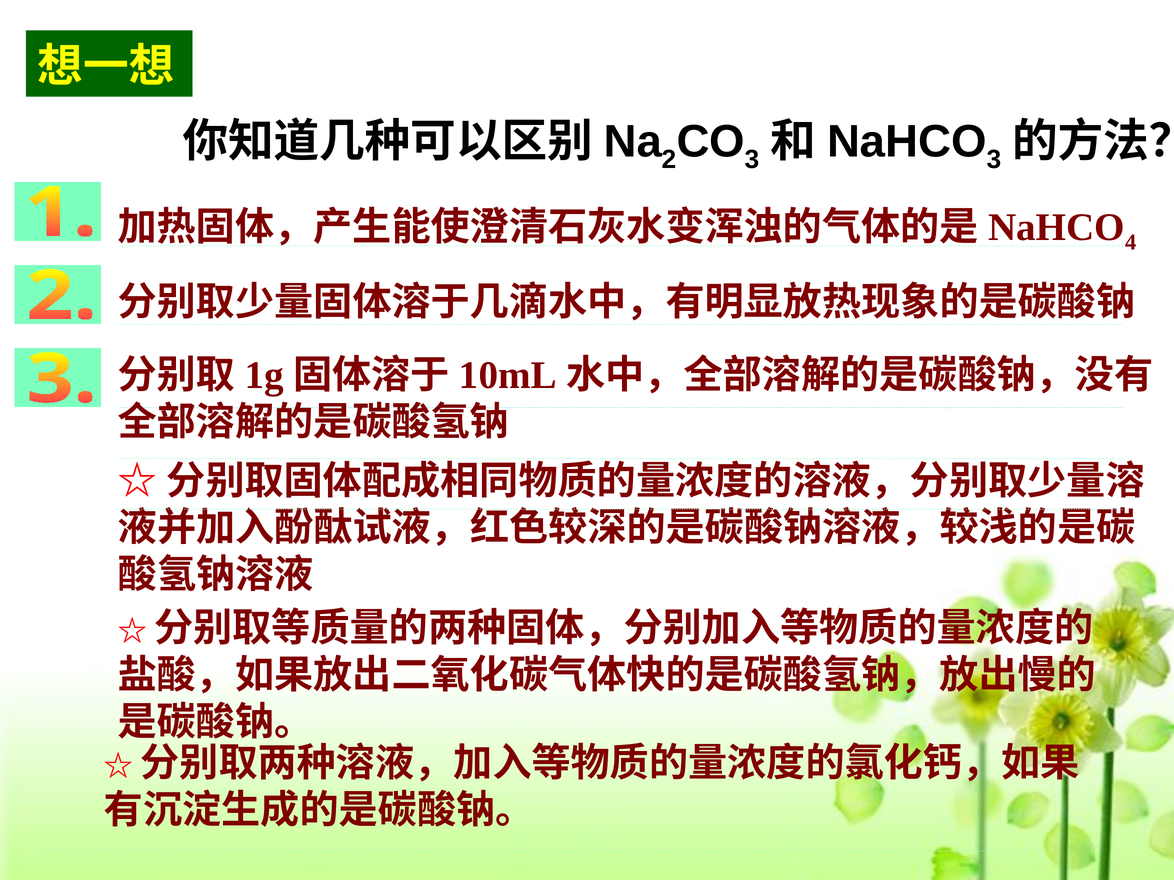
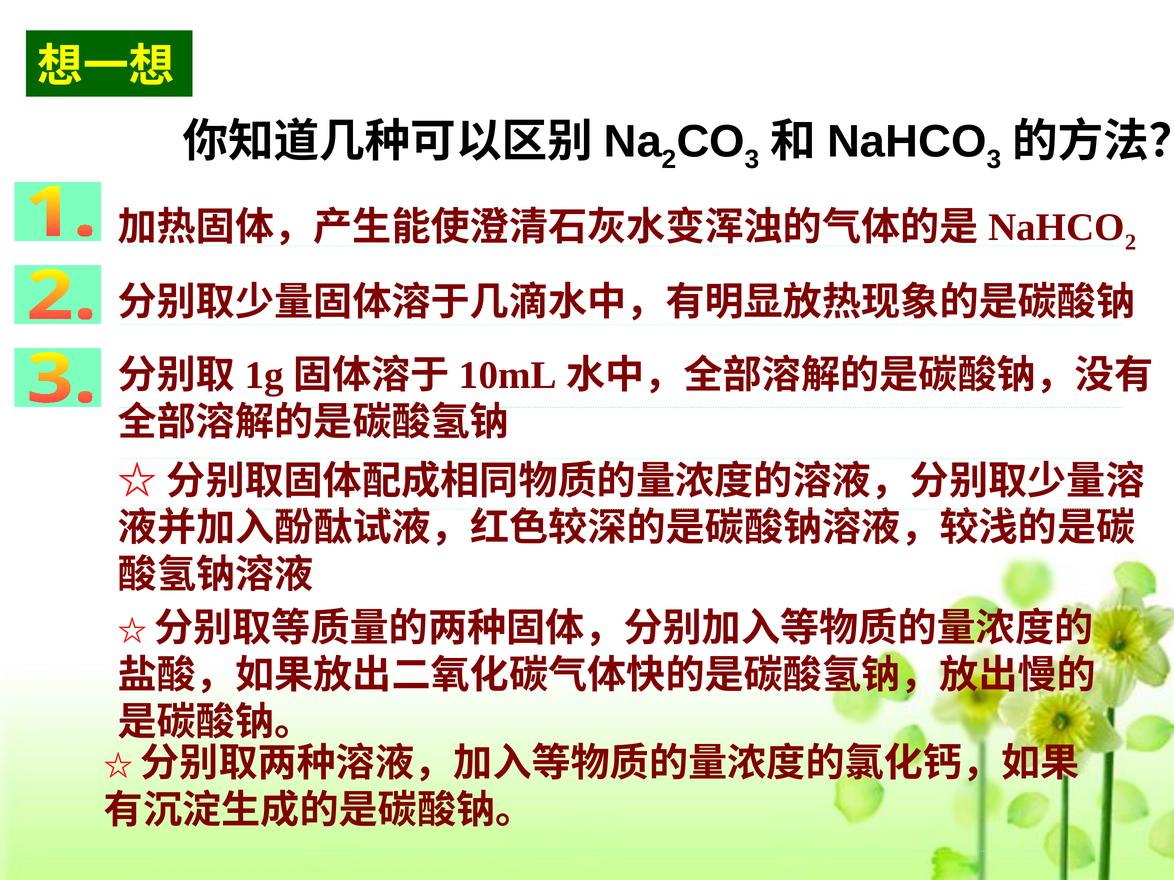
4 at (1131, 242): 4 -> 2
